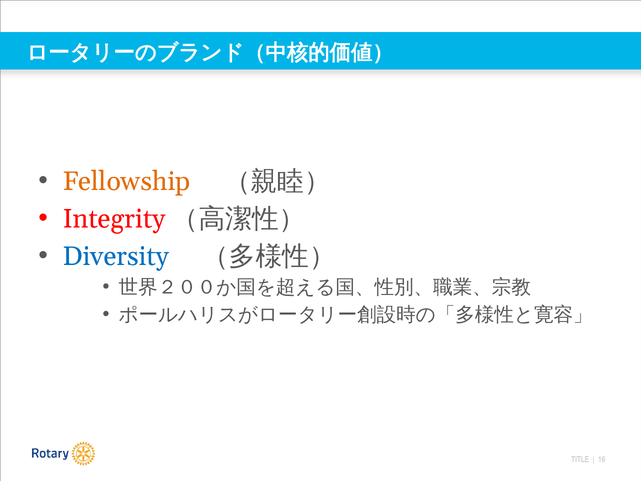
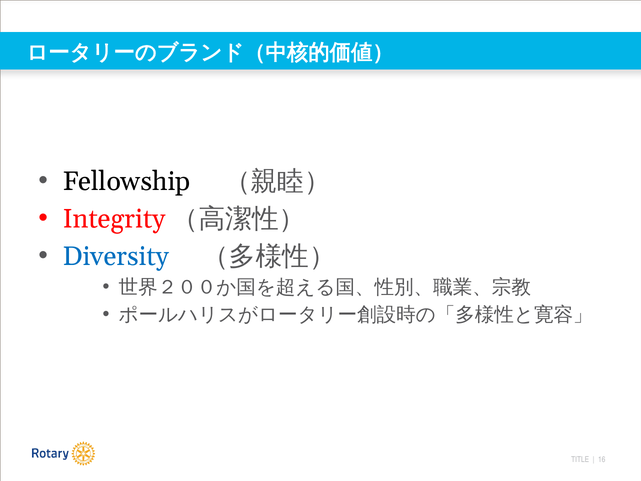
Fellowship colour: orange -> black
